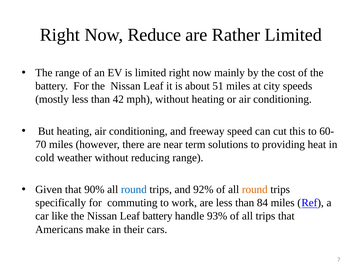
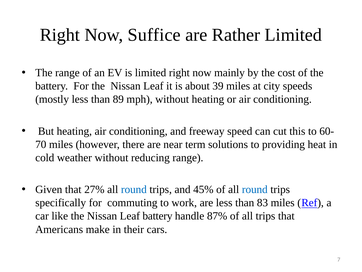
Reduce: Reduce -> Suffice
51: 51 -> 39
42: 42 -> 89
90%: 90% -> 27%
92%: 92% -> 45%
round at (255, 189) colour: orange -> blue
84: 84 -> 83
93%: 93% -> 87%
